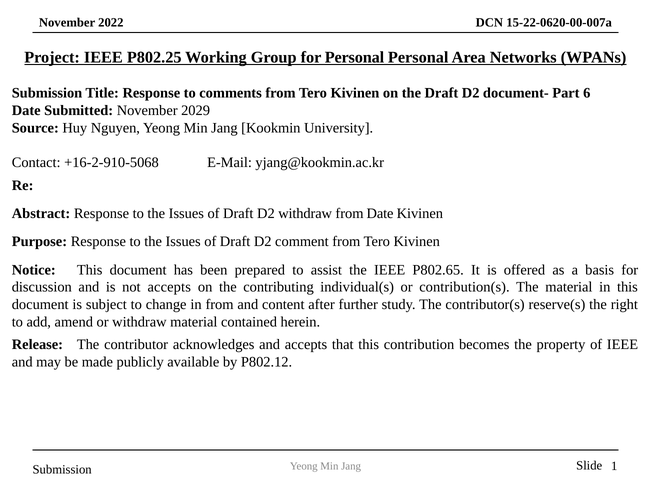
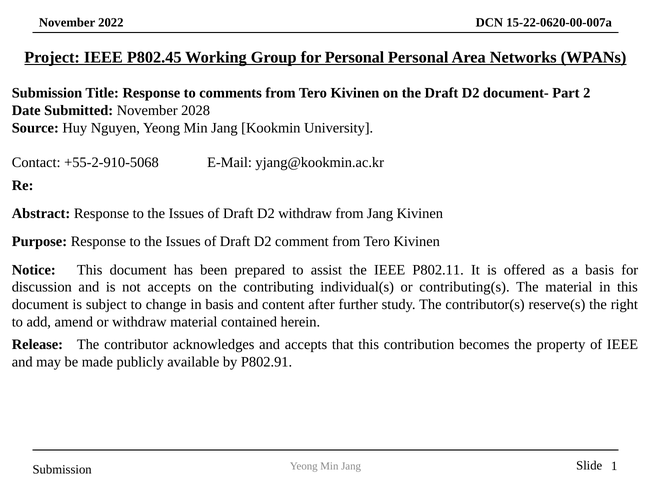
P802.25: P802.25 -> P802.45
6: 6 -> 2
2029: 2029 -> 2028
+16-2-910-5068: +16-2-910-5068 -> +55-2-910-5068
from Date: Date -> Jang
P802.65: P802.65 -> P802.11
contribution(s: contribution(s -> contributing(s
in from: from -> basis
P802.12: P802.12 -> P802.91
